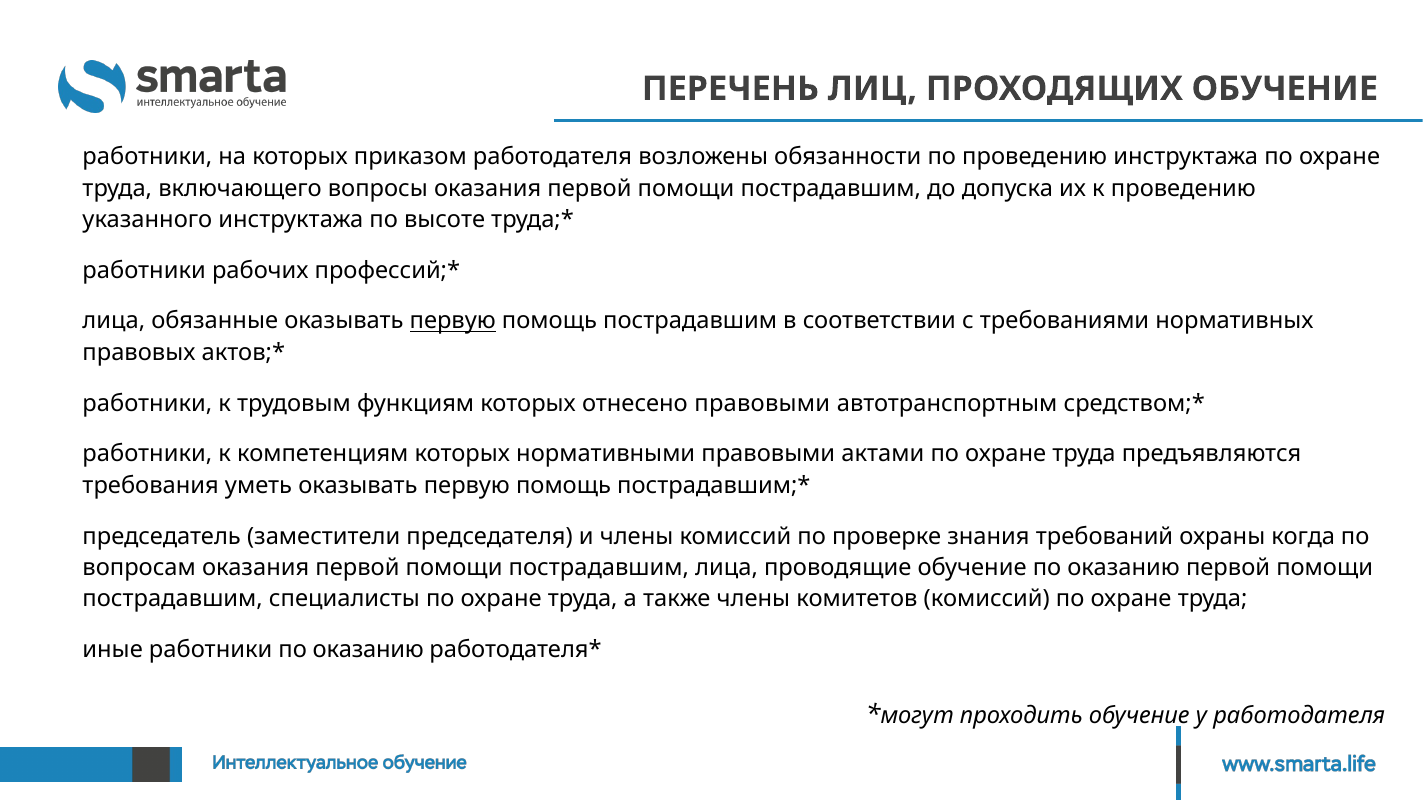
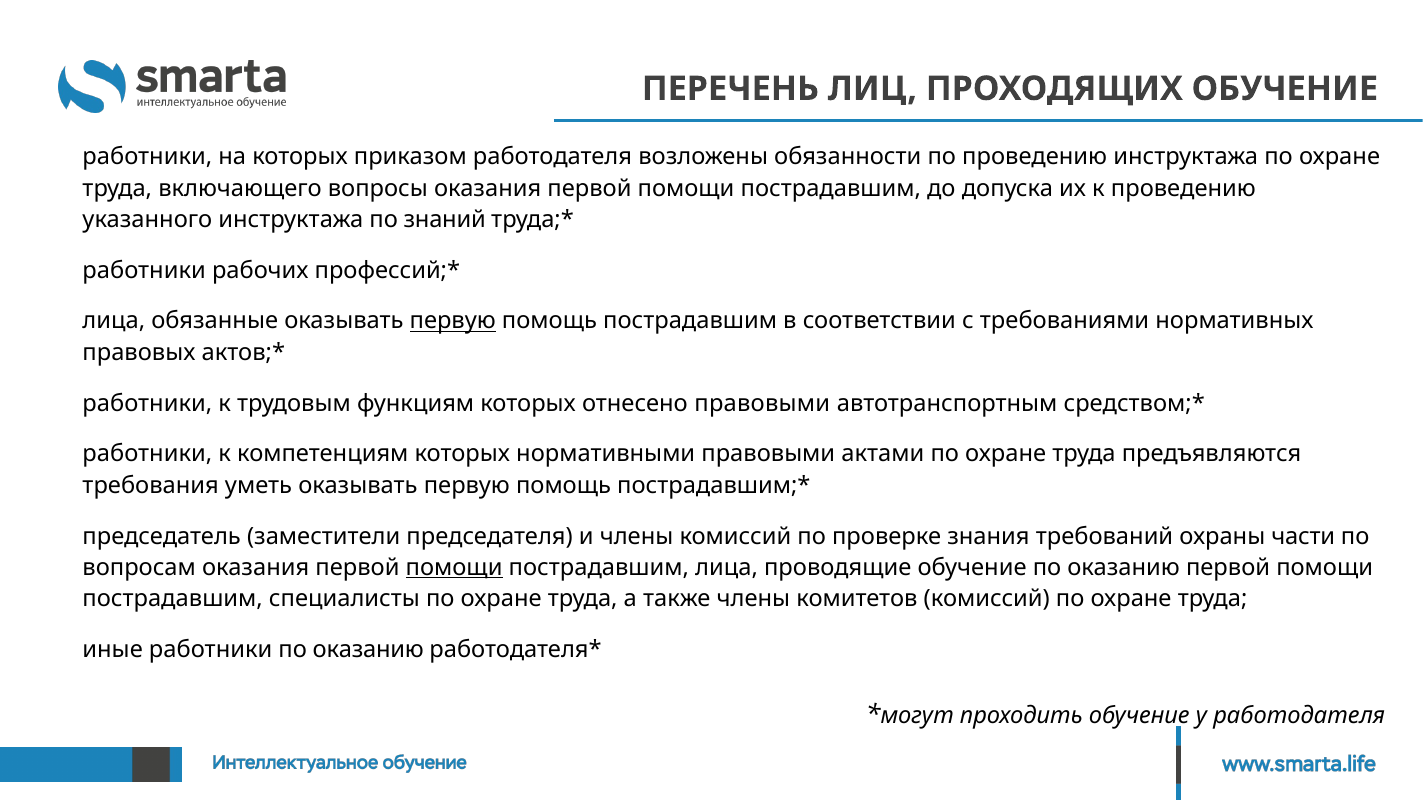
высоте: высоте -> знаний
когда: когда -> части
помощи at (454, 568) underline: none -> present
